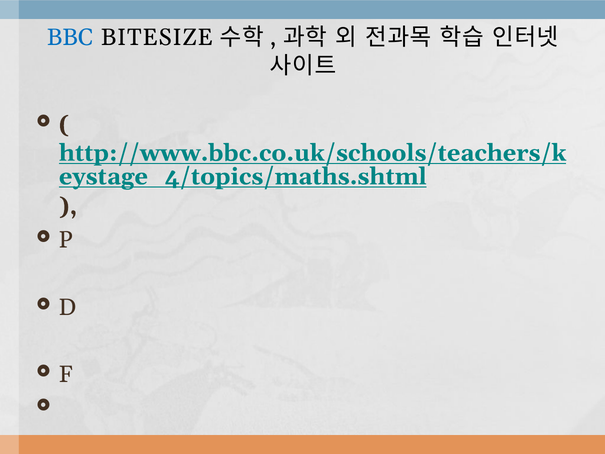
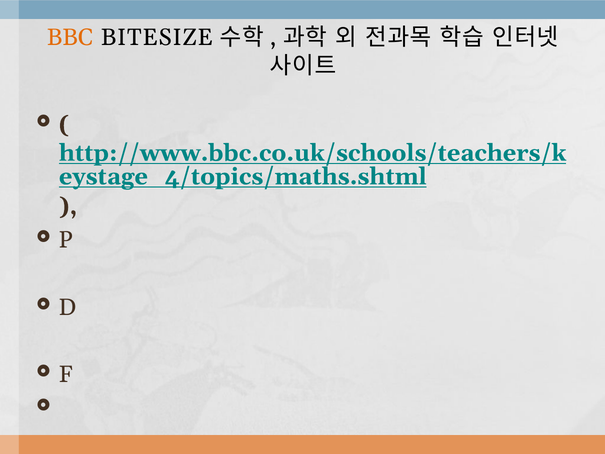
BBC colour: blue -> orange
